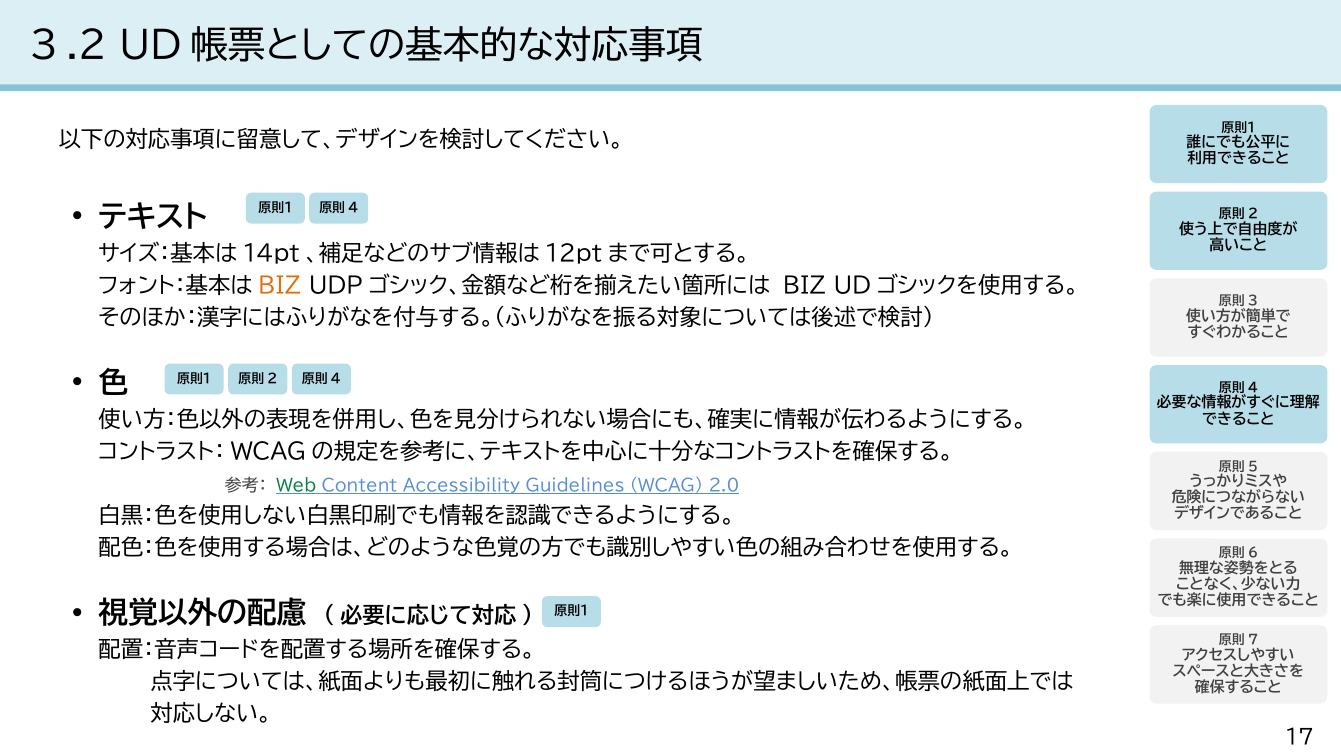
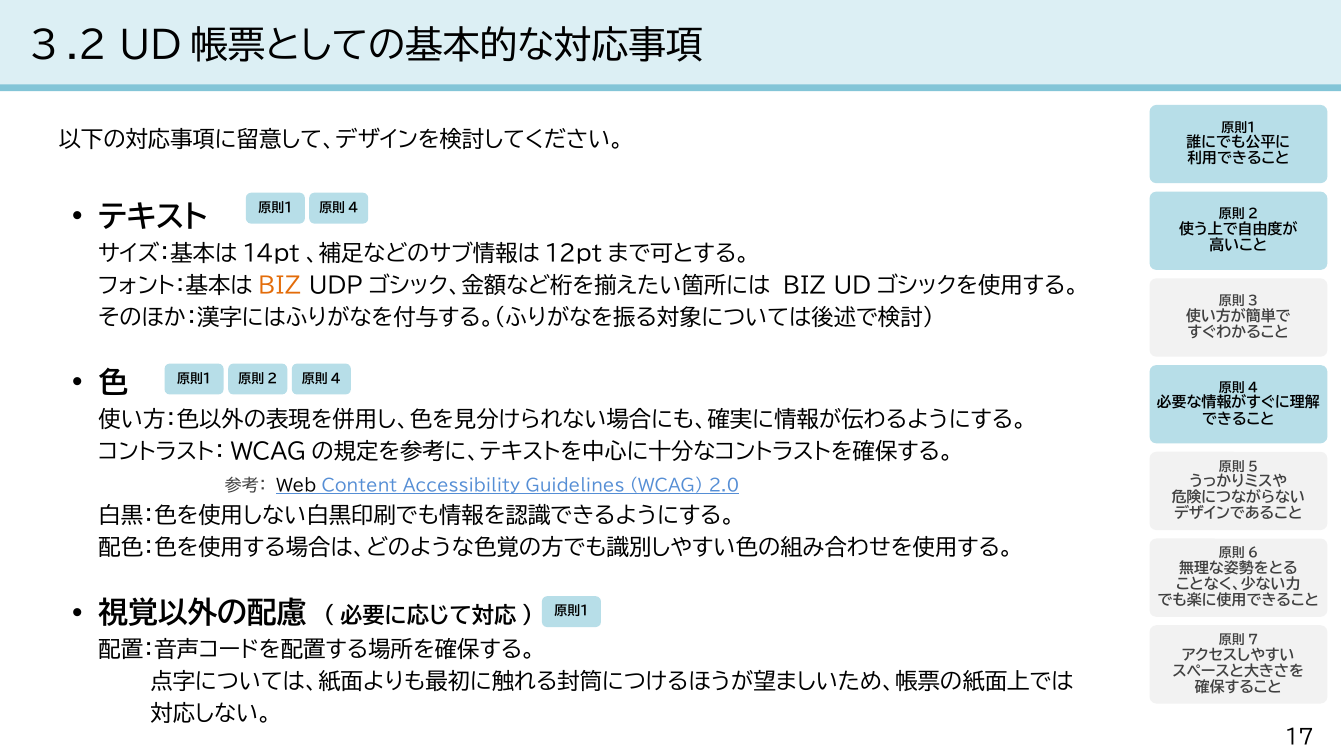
Web colour: green -> black
